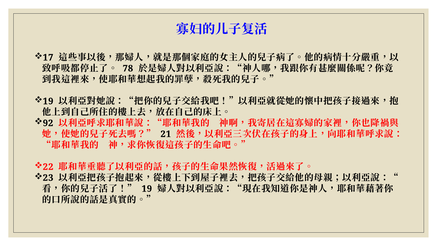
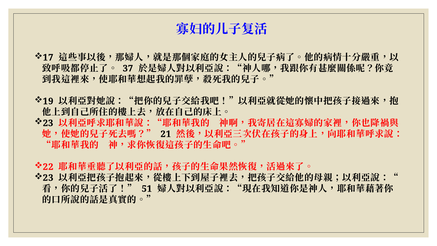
78: 78 -> 37
92 at (48, 123): 92 -> 23
19 at (147, 189): 19 -> 51
